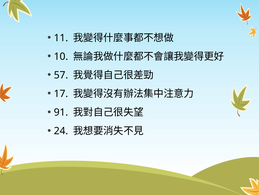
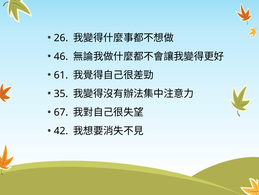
11: 11 -> 26
10: 10 -> 46
57: 57 -> 61
17: 17 -> 35
91: 91 -> 67
24: 24 -> 42
